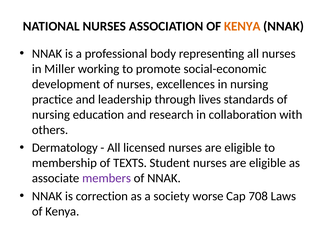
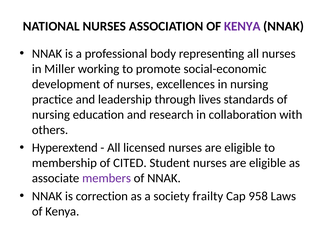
KENYA at (242, 26) colour: orange -> purple
Dermatology: Dermatology -> Hyperextend
TEXTS: TEXTS -> CITED
worse: worse -> frailty
708: 708 -> 958
